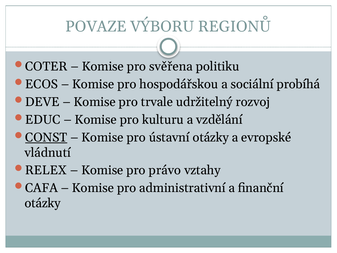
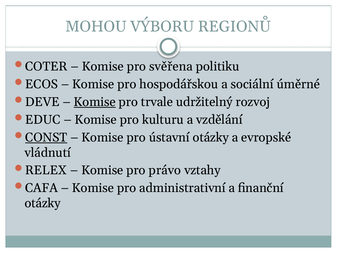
POVAZE: POVAZE -> MOHOU
probíhá: probíhá -> úměrné
Komise at (95, 102) underline: none -> present
